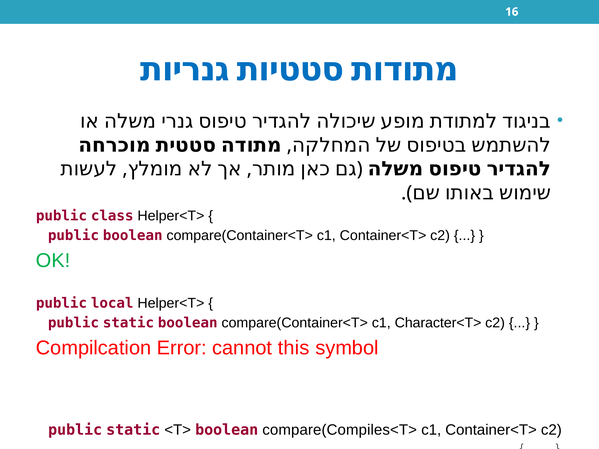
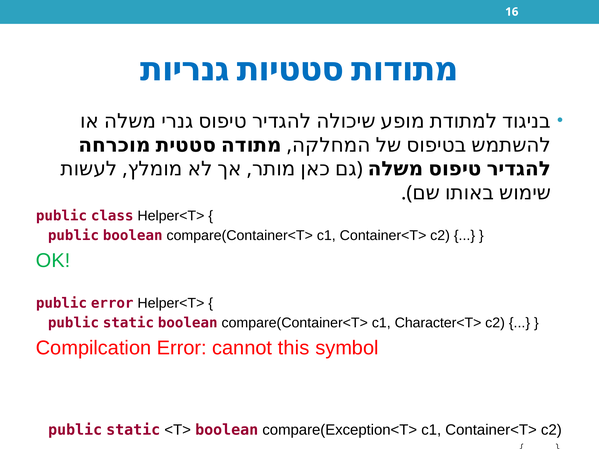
public local: local -> error
compare(Compiles<T>: compare(Compiles<T> -> compare(Exception<T>
